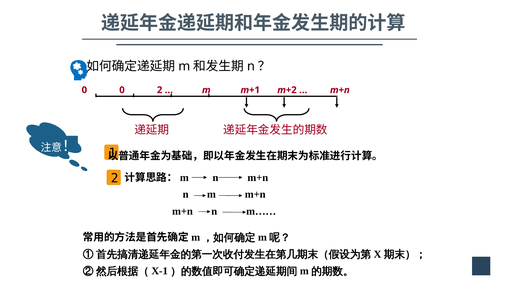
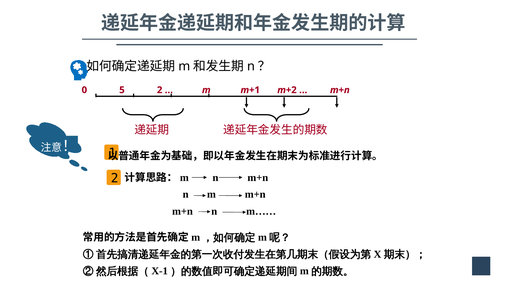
0 0: 0 -> 5
